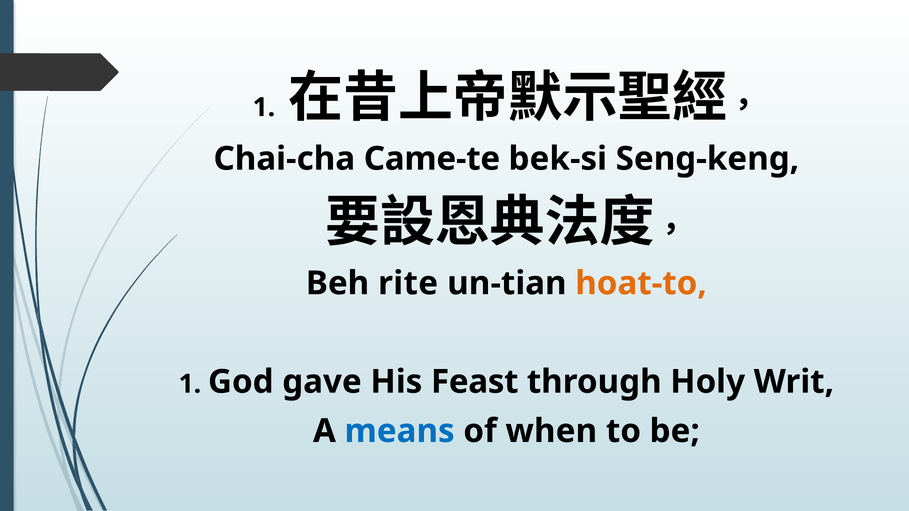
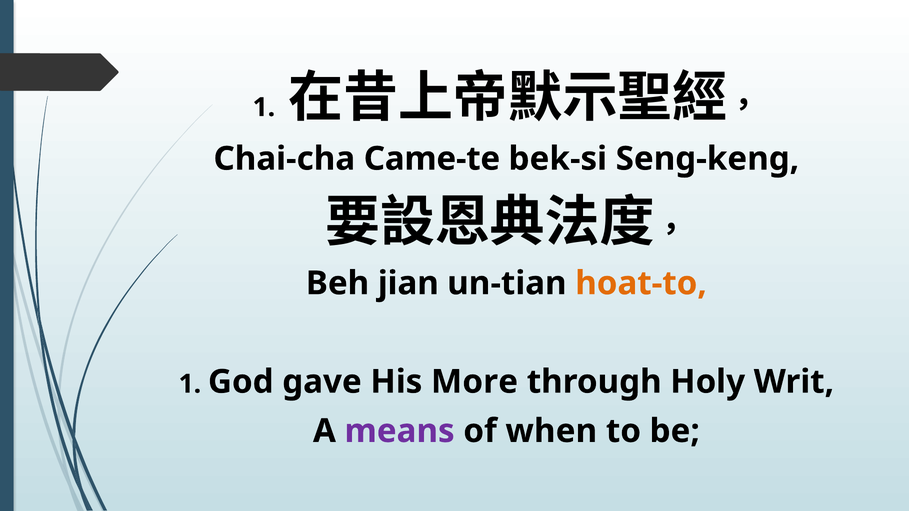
rite: rite -> jian
Feast: Feast -> More
means colour: blue -> purple
